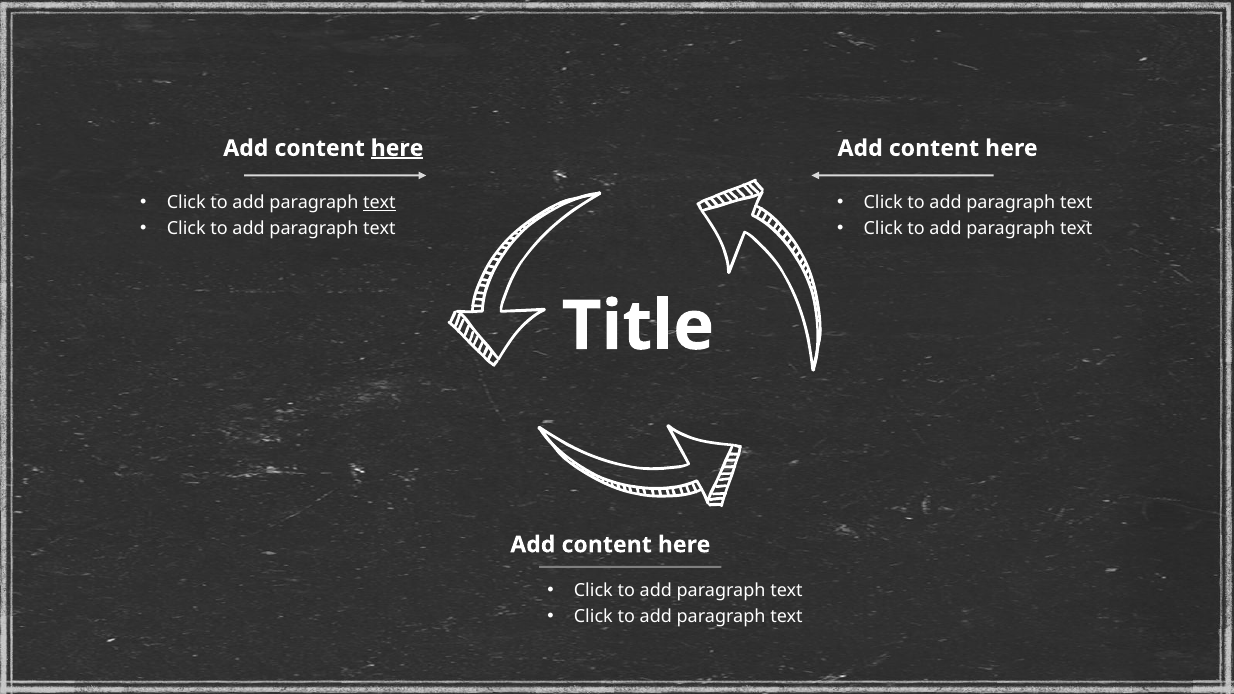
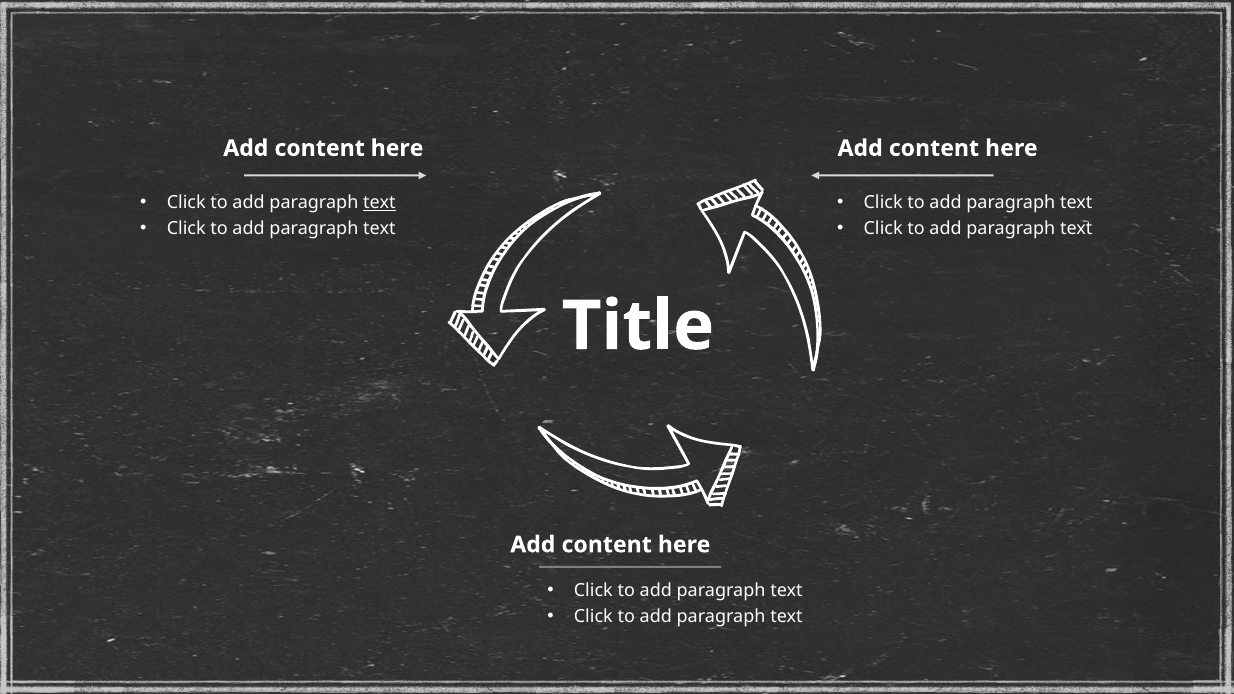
here at (397, 148) underline: present -> none
